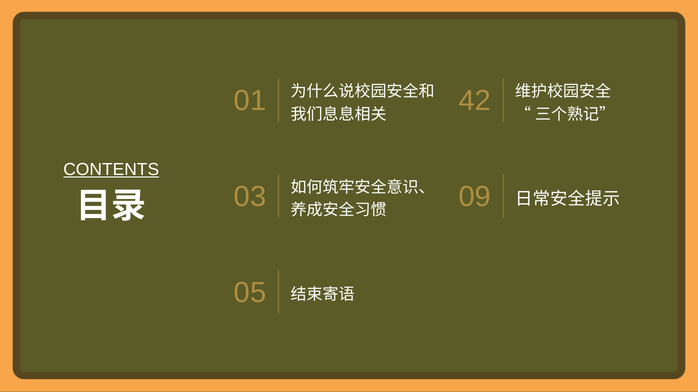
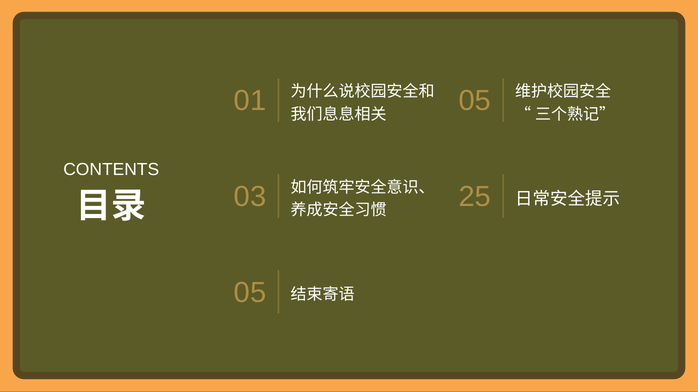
01 42: 42 -> 05
CONTENTS underline: present -> none
09: 09 -> 25
